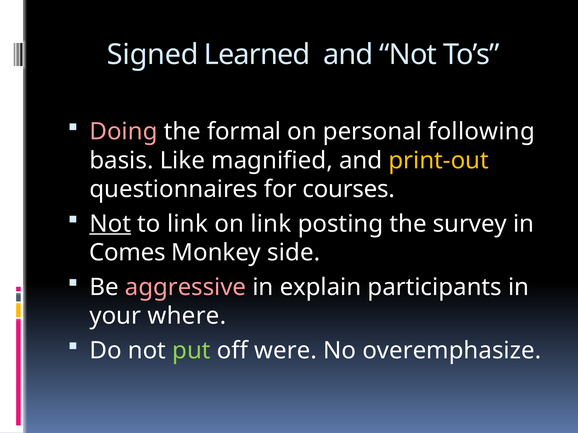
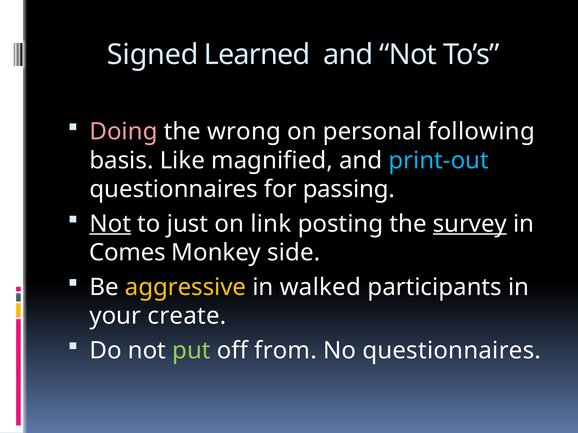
formal: formal -> wrong
print-out colour: yellow -> light blue
courses: courses -> passing
to link: link -> just
survey underline: none -> present
aggressive colour: pink -> yellow
explain: explain -> walked
where: where -> create
were: were -> from
No overemphasize: overemphasize -> questionnaires
